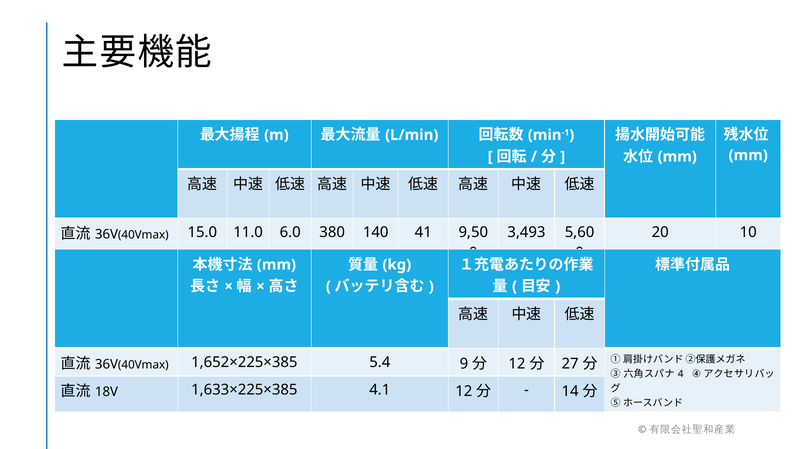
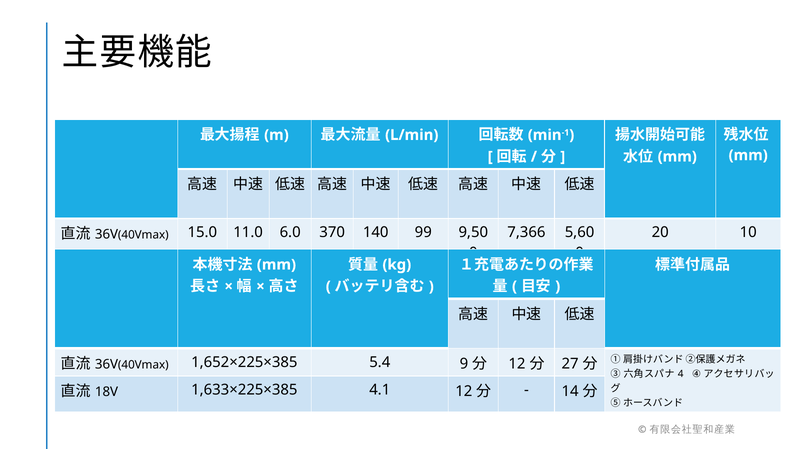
380: 380 -> 370
41: 41 -> 99
3,493: 3,493 -> 7,366
